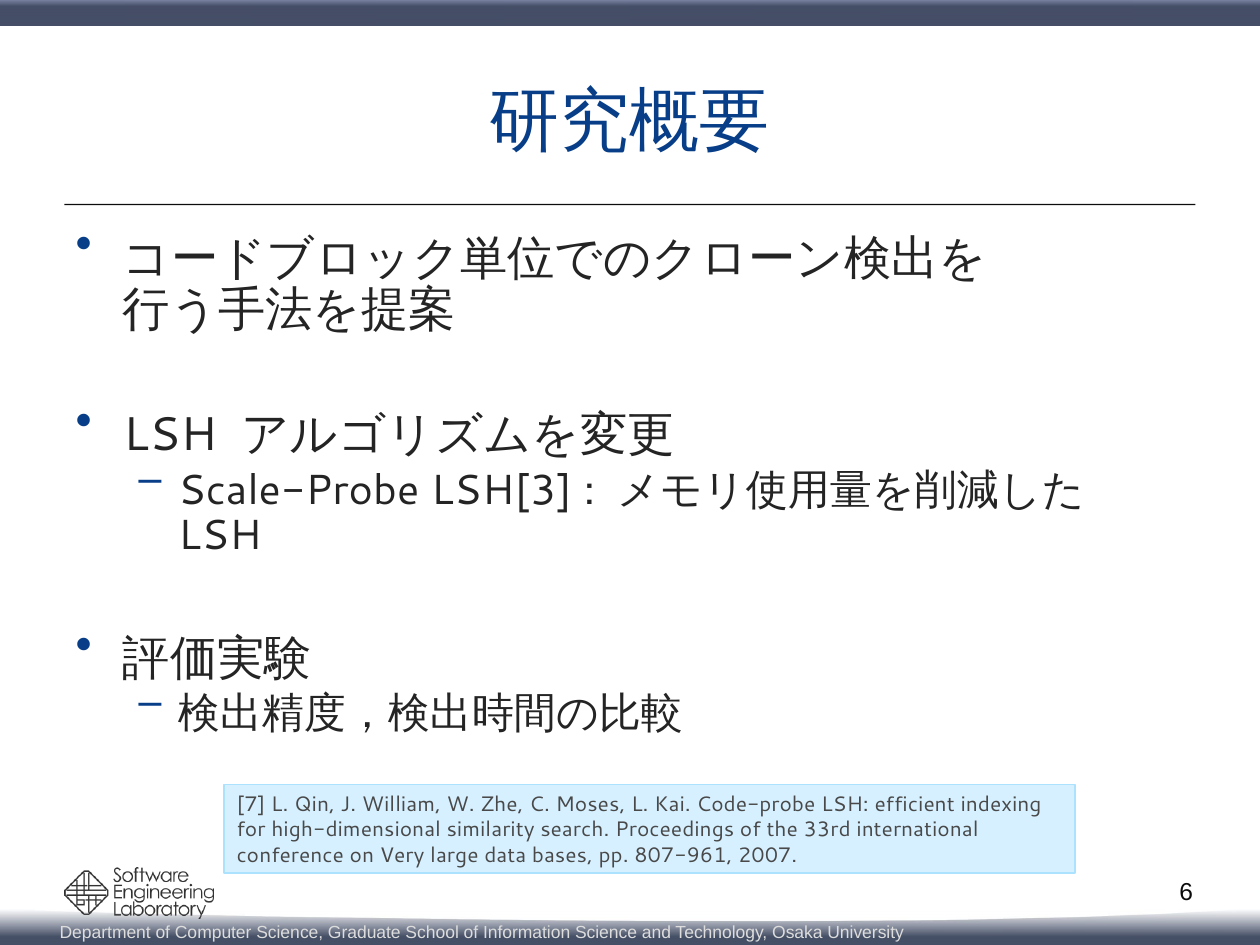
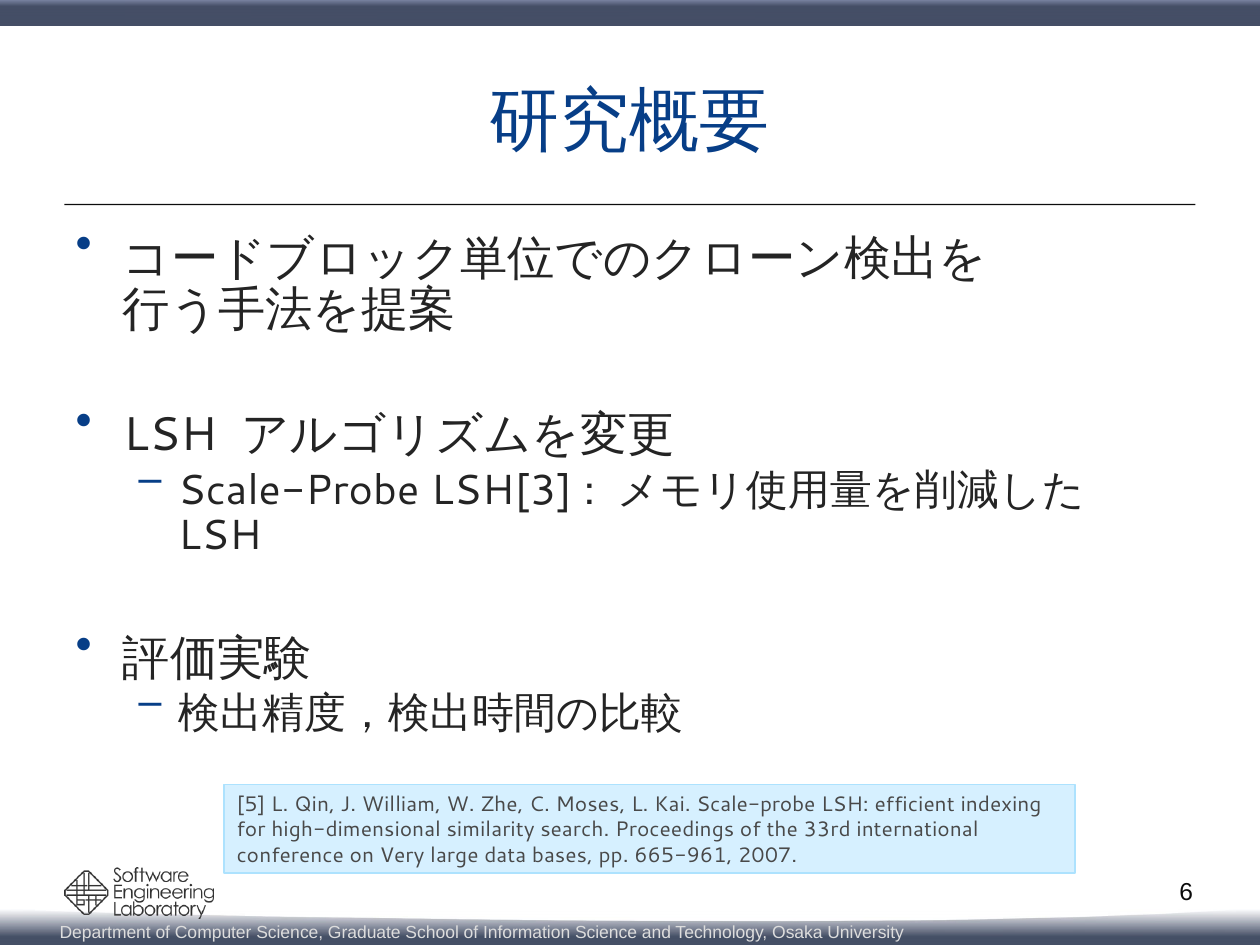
7: 7 -> 5
Kai Code-probe: Code-probe -> Scale-probe
807-961: 807-961 -> 665-961
